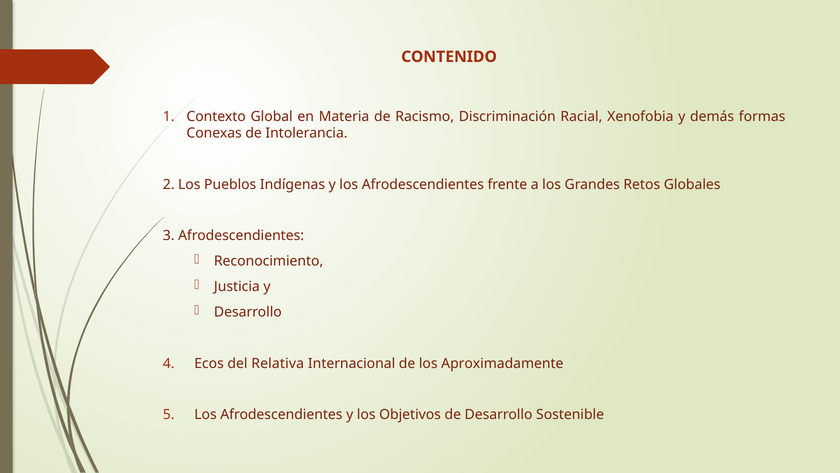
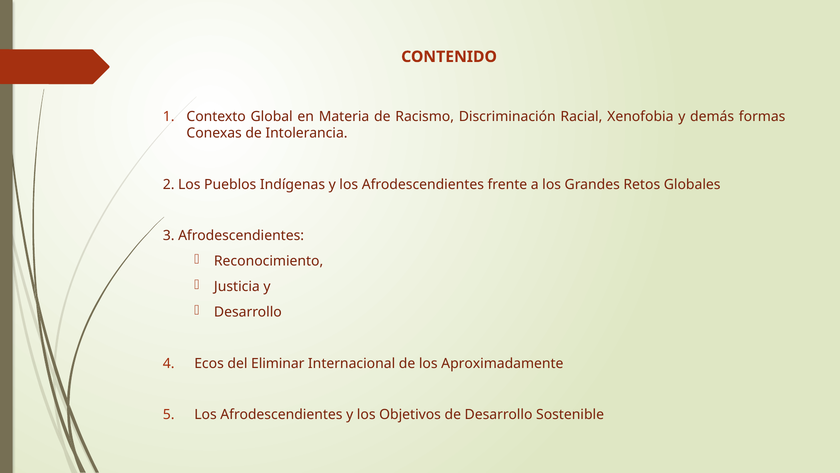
Relativa: Relativa -> Eliminar
